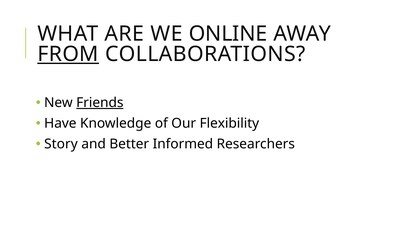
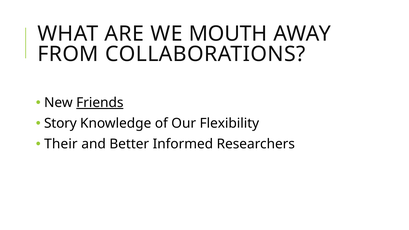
ONLINE: ONLINE -> MOUTH
FROM underline: present -> none
Have: Have -> Story
Story: Story -> Their
